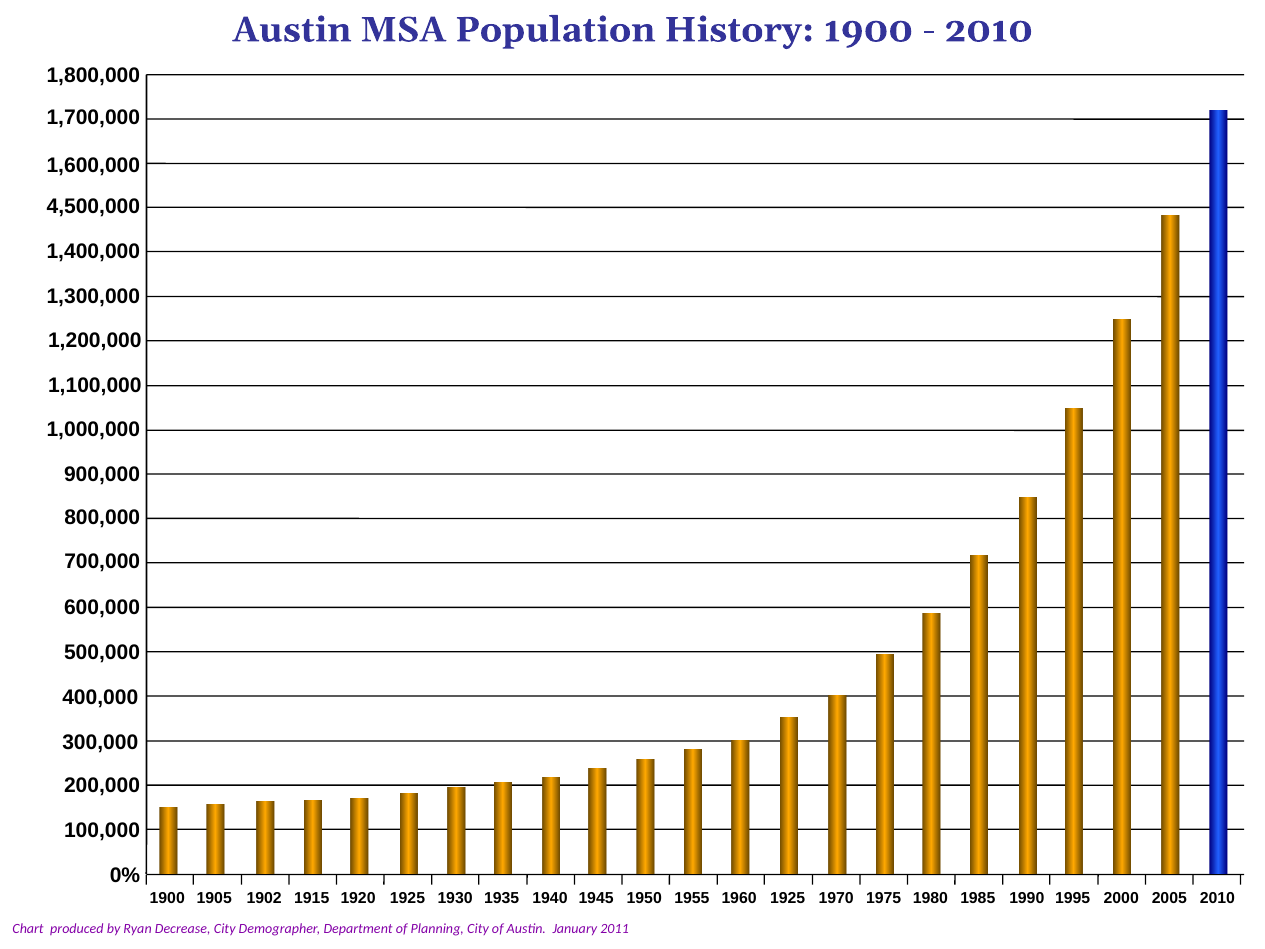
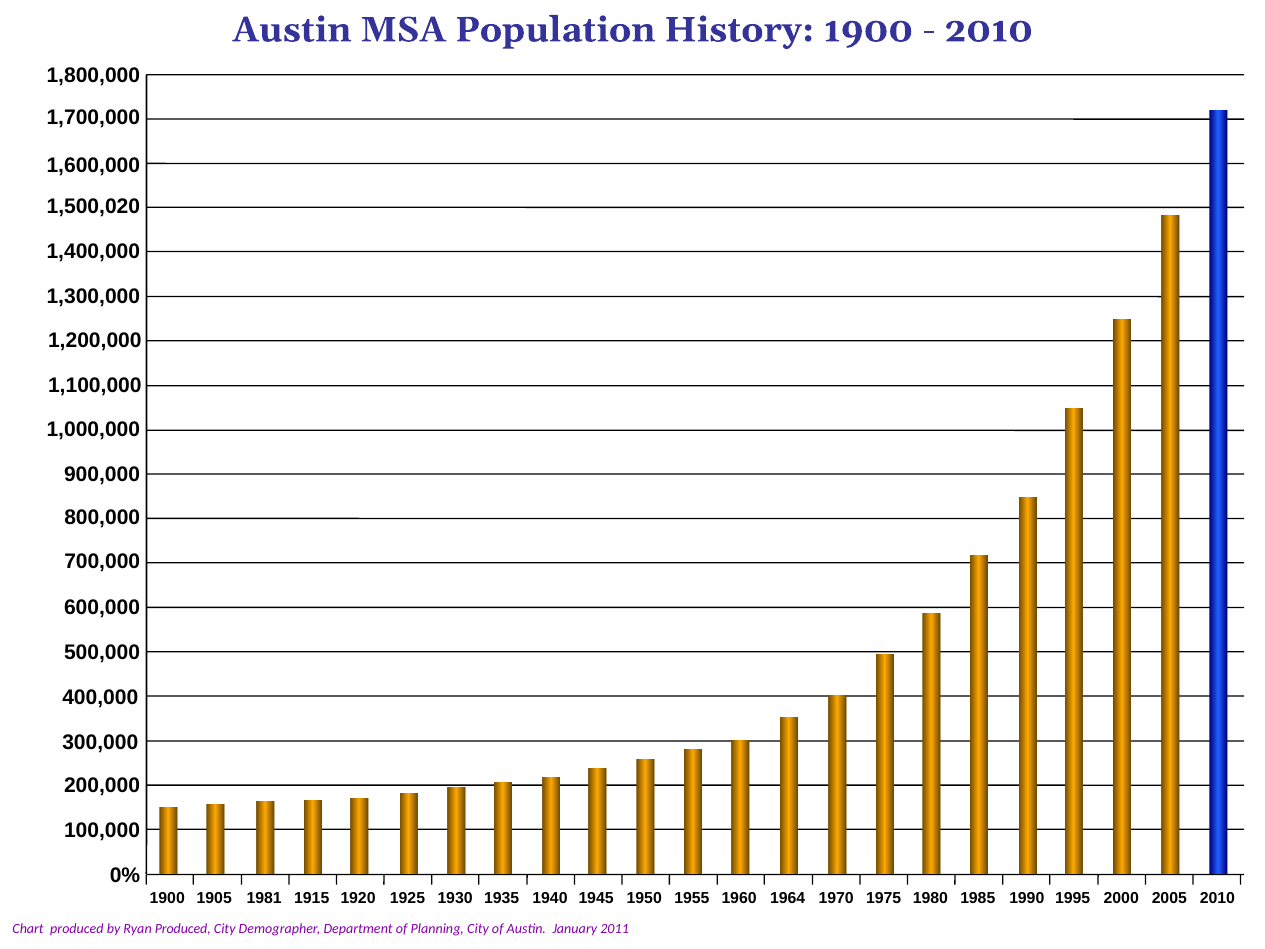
4,500,000: 4,500,000 -> 1,500,020
1902: 1902 -> 1981
1960 1925: 1925 -> 1964
Ryan Decrease: Decrease -> Produced
